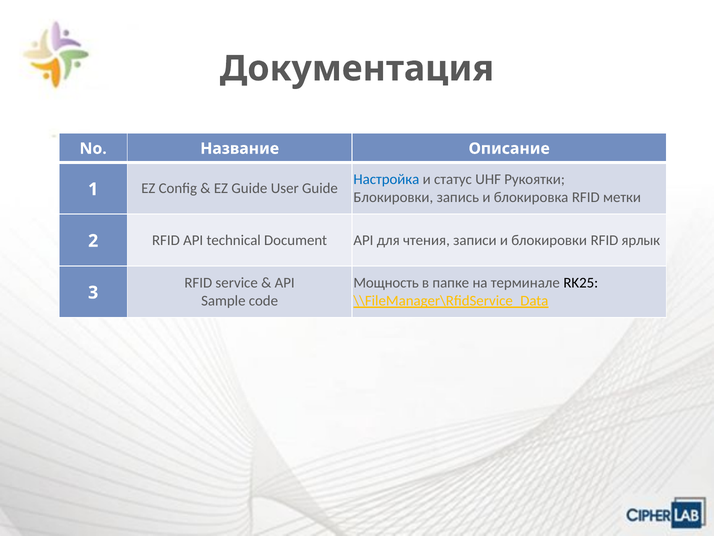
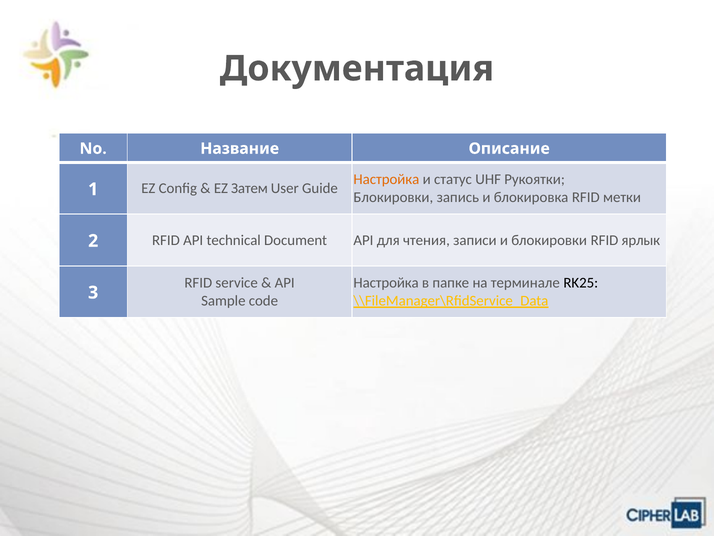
Настройка at (386, 179) colour: blue -> orange
EZ Guide: Guide -> Затем
Мощность at (386, 282): Мощность -> Настройка
